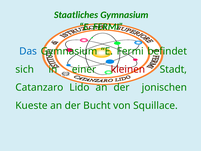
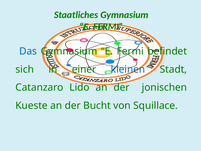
kleinen colour: red -> blue
